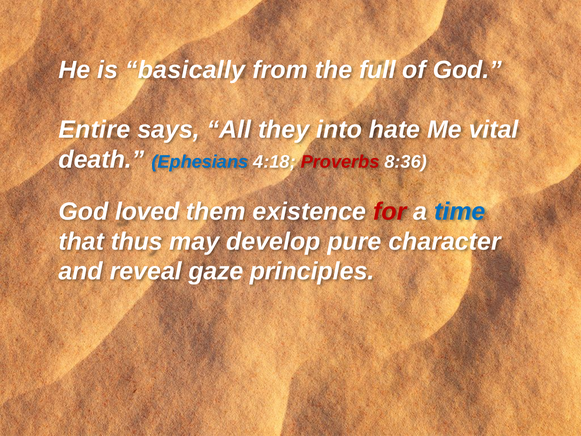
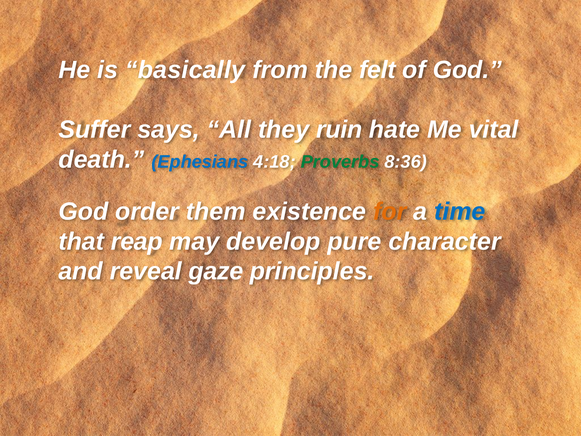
full: full -> felt
Entire: Entire -> Suffer
into: into -> ruin
Proverbs colour: red -> green
loved: loved -> order
for colour: red -> orange
thus: thus -> reap
